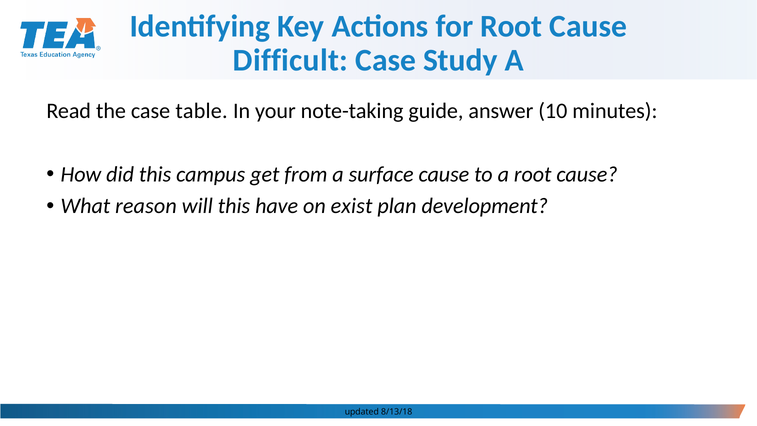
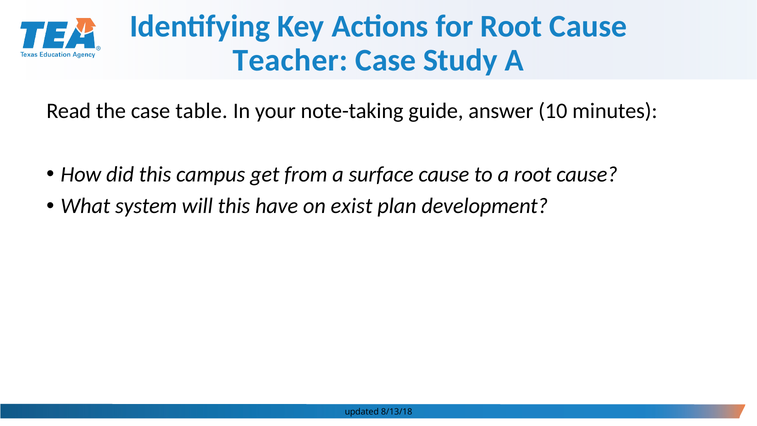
Difficult: Difficult -> Teacher
reason: reason -> system
